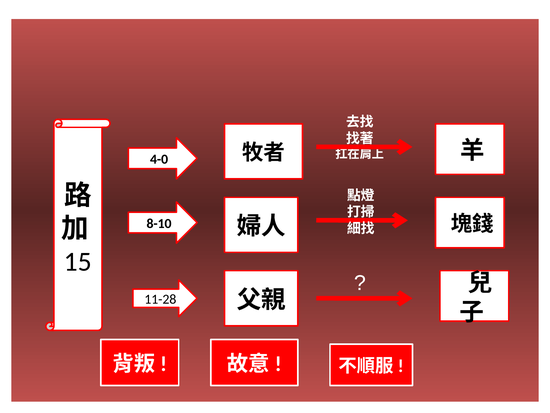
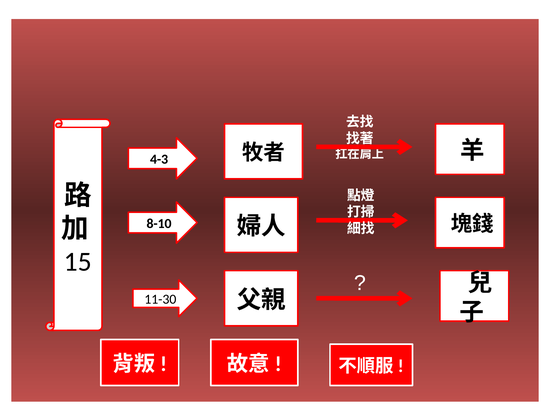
4-0: 4-0 -> 4-3
11-28: 11-28 -> 11-30
